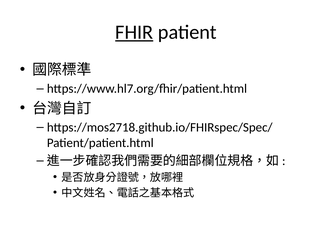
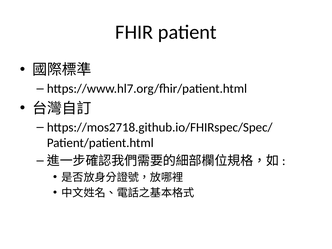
FHIR underline: present -> none
